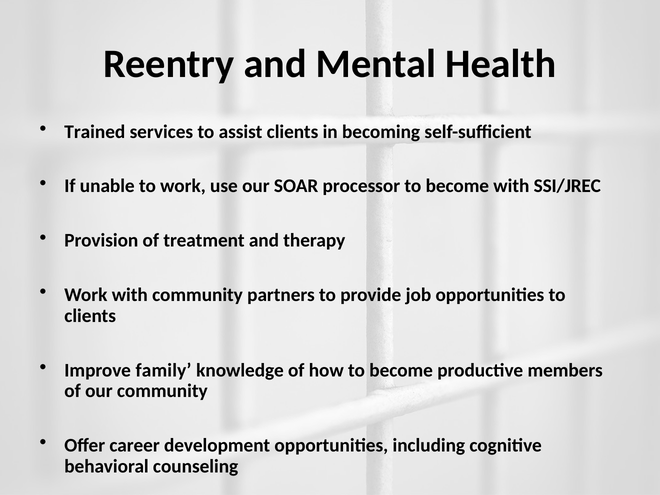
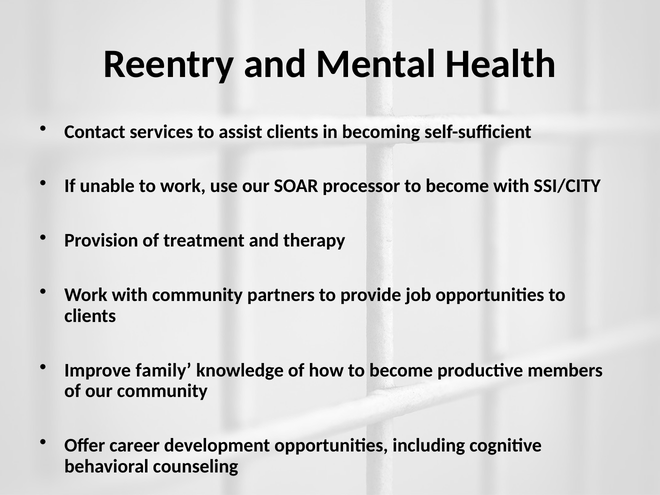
Trained: Trained -> Contact
SSI/JREC: SSI/JREC -> SSI/CITY
